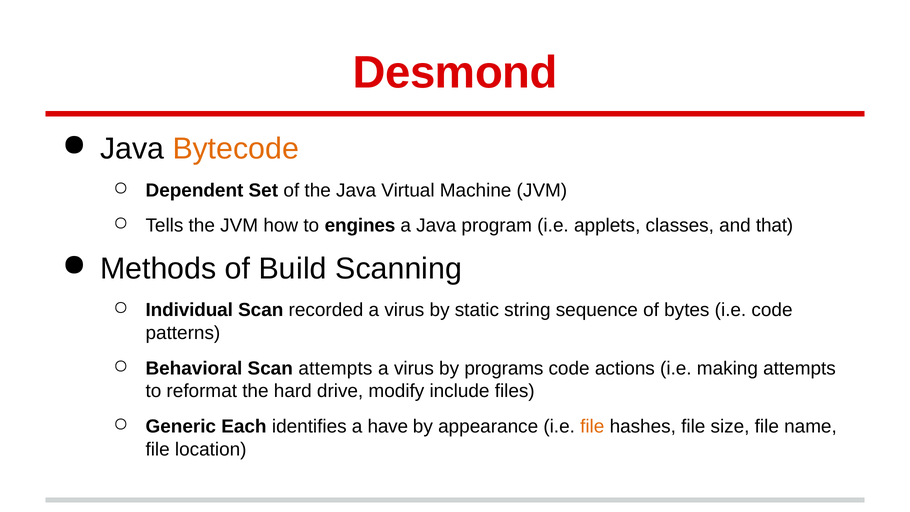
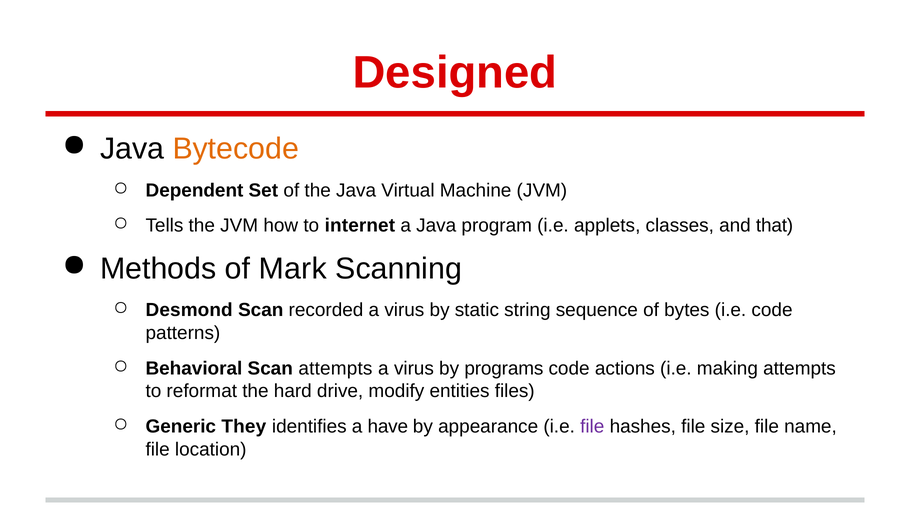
Desmond: Desmond -> Designed
engines: engines -> internet
Build: Build -> Mark
Individual: Individual -> Desmond
include: include -> entities
Each: Each -> They
file at (592, 426) colour: orange -> purple
